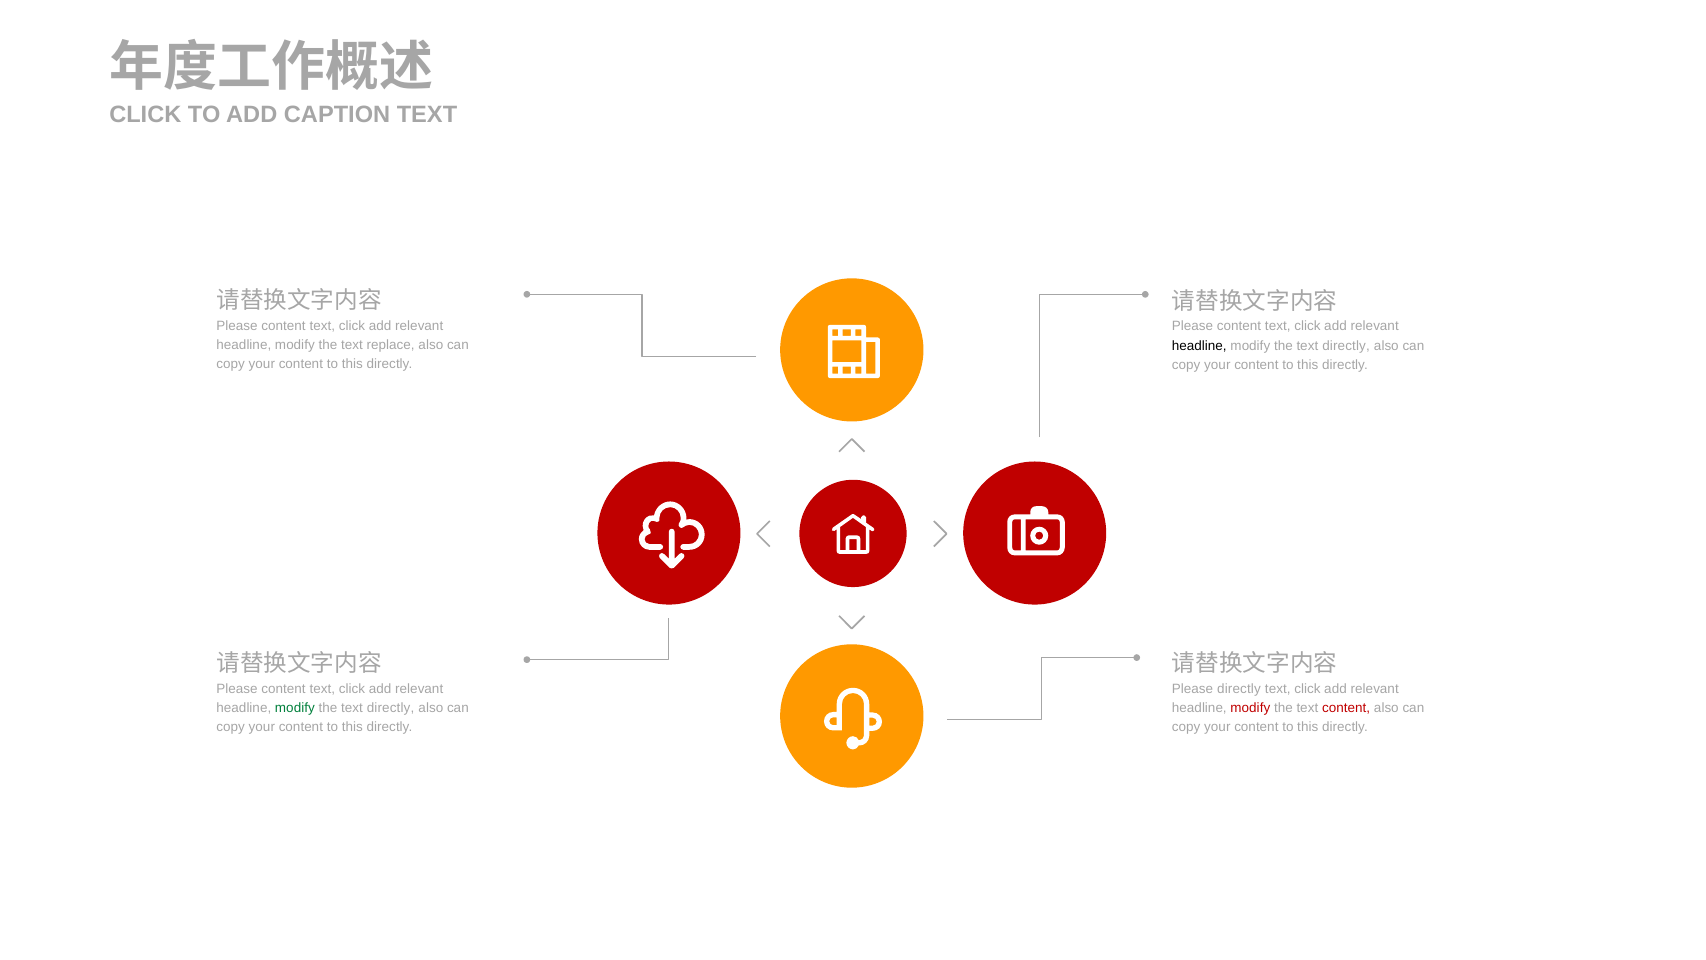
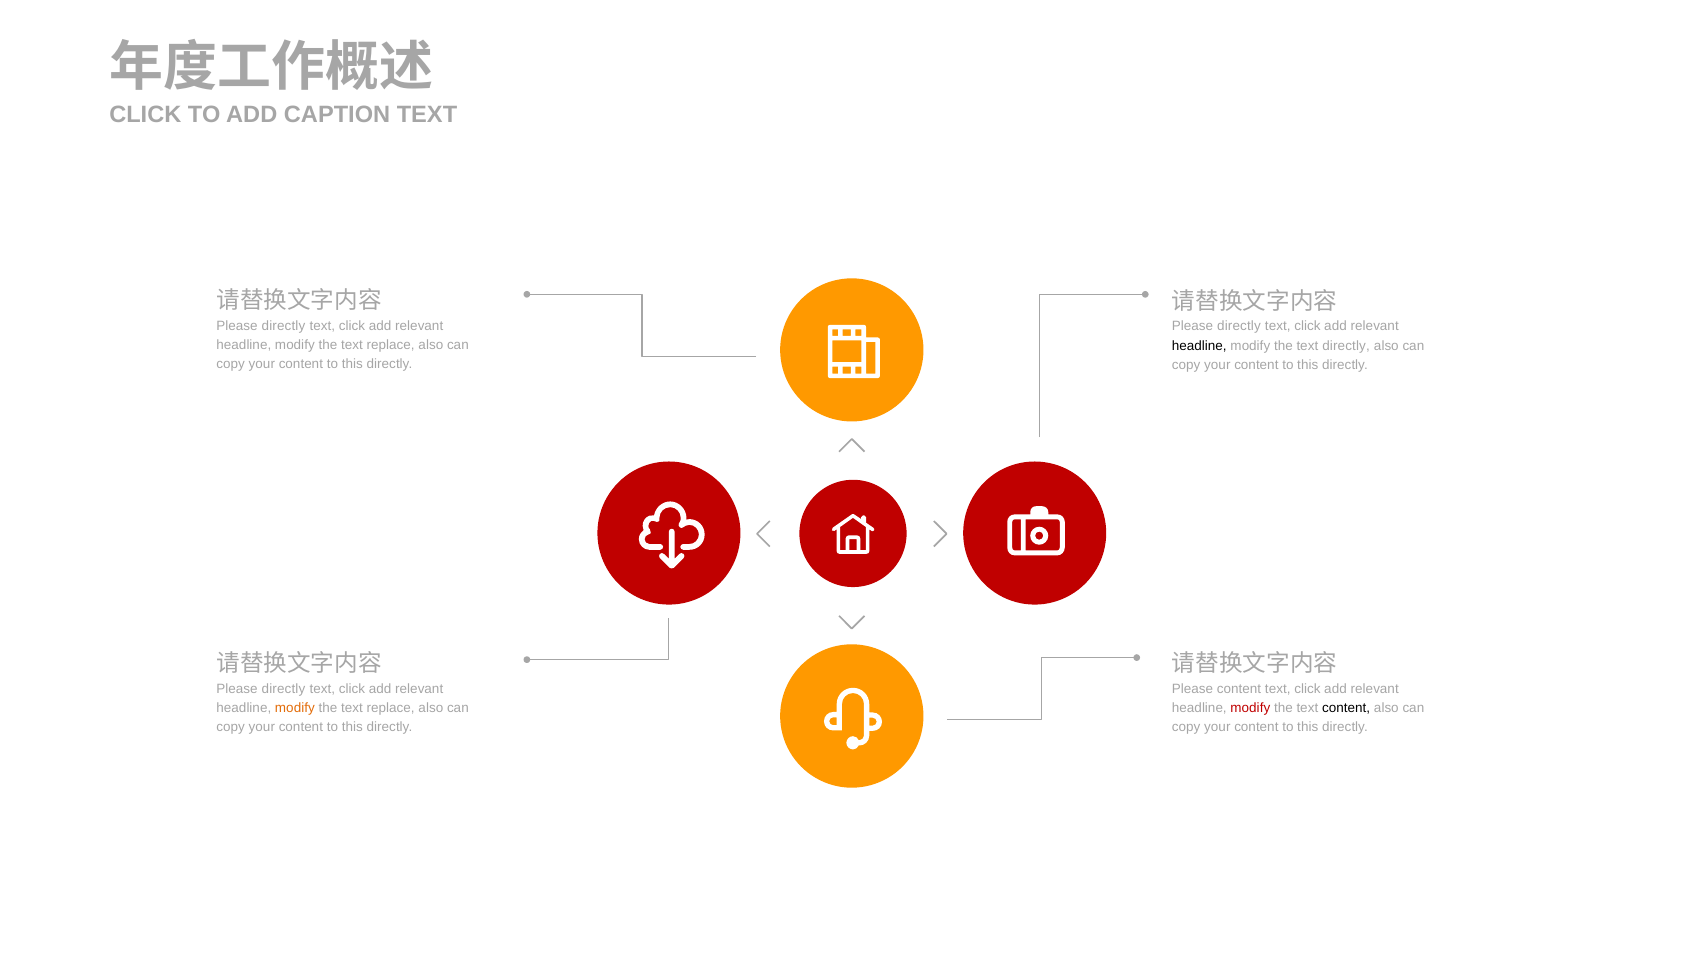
content at (284, 326): content -> directly
content at (1239, 326): content -> directly
content at (284, 688): content -> directly
Please directly: directly -> content
modify at (295, 708) colour: green -> orange
directly at (391, 708): directly -> replace
content at (1346, 708) colour: red -> black
